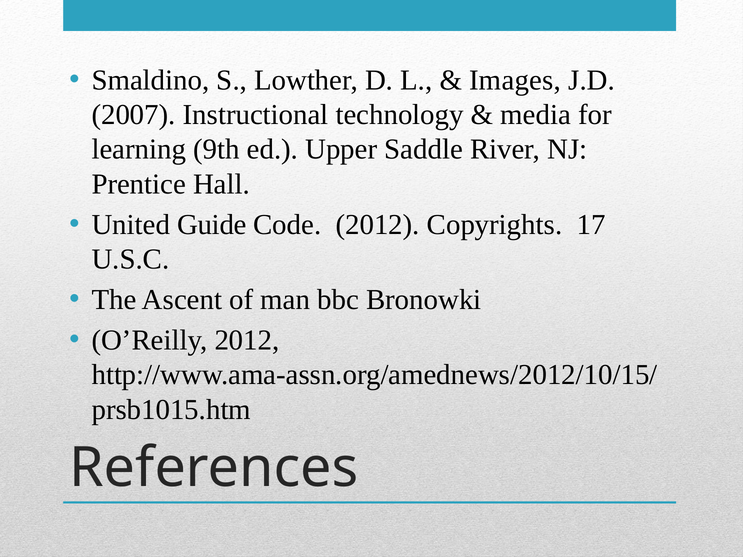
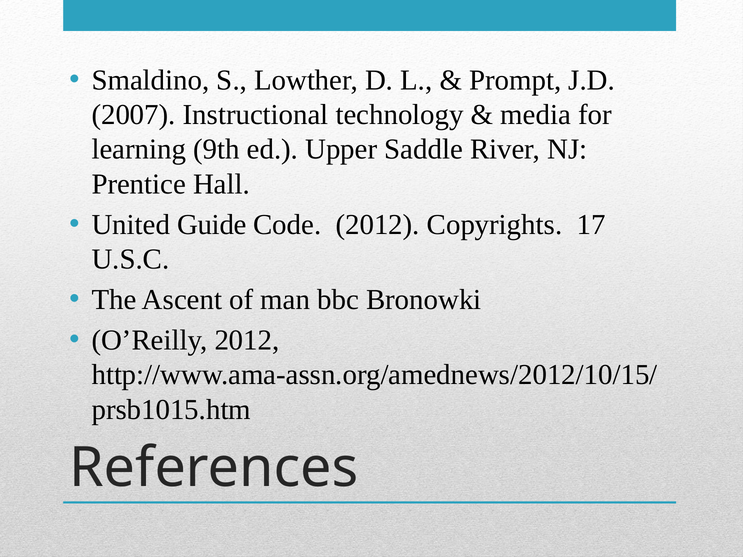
Images: Images -> Prompt
